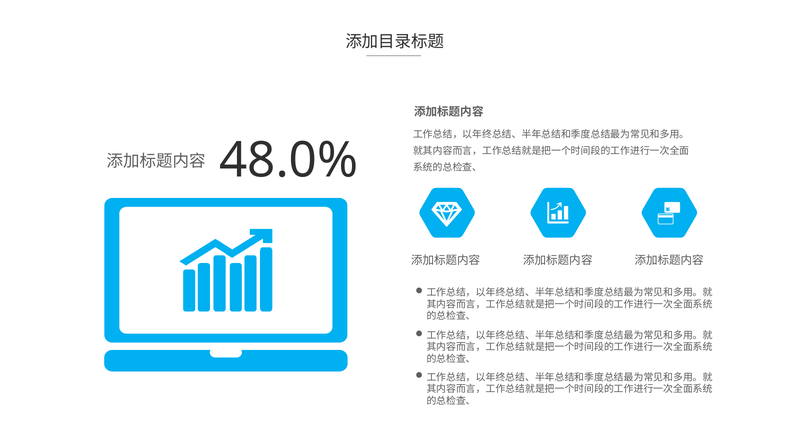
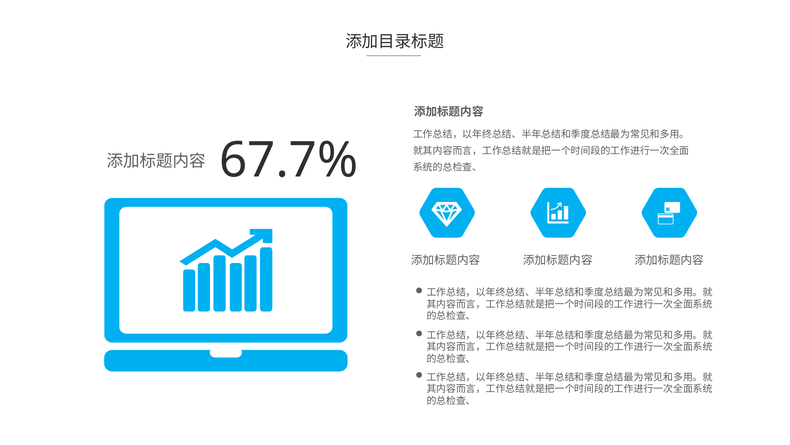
48.0%: 48.0% -> 67.7%
